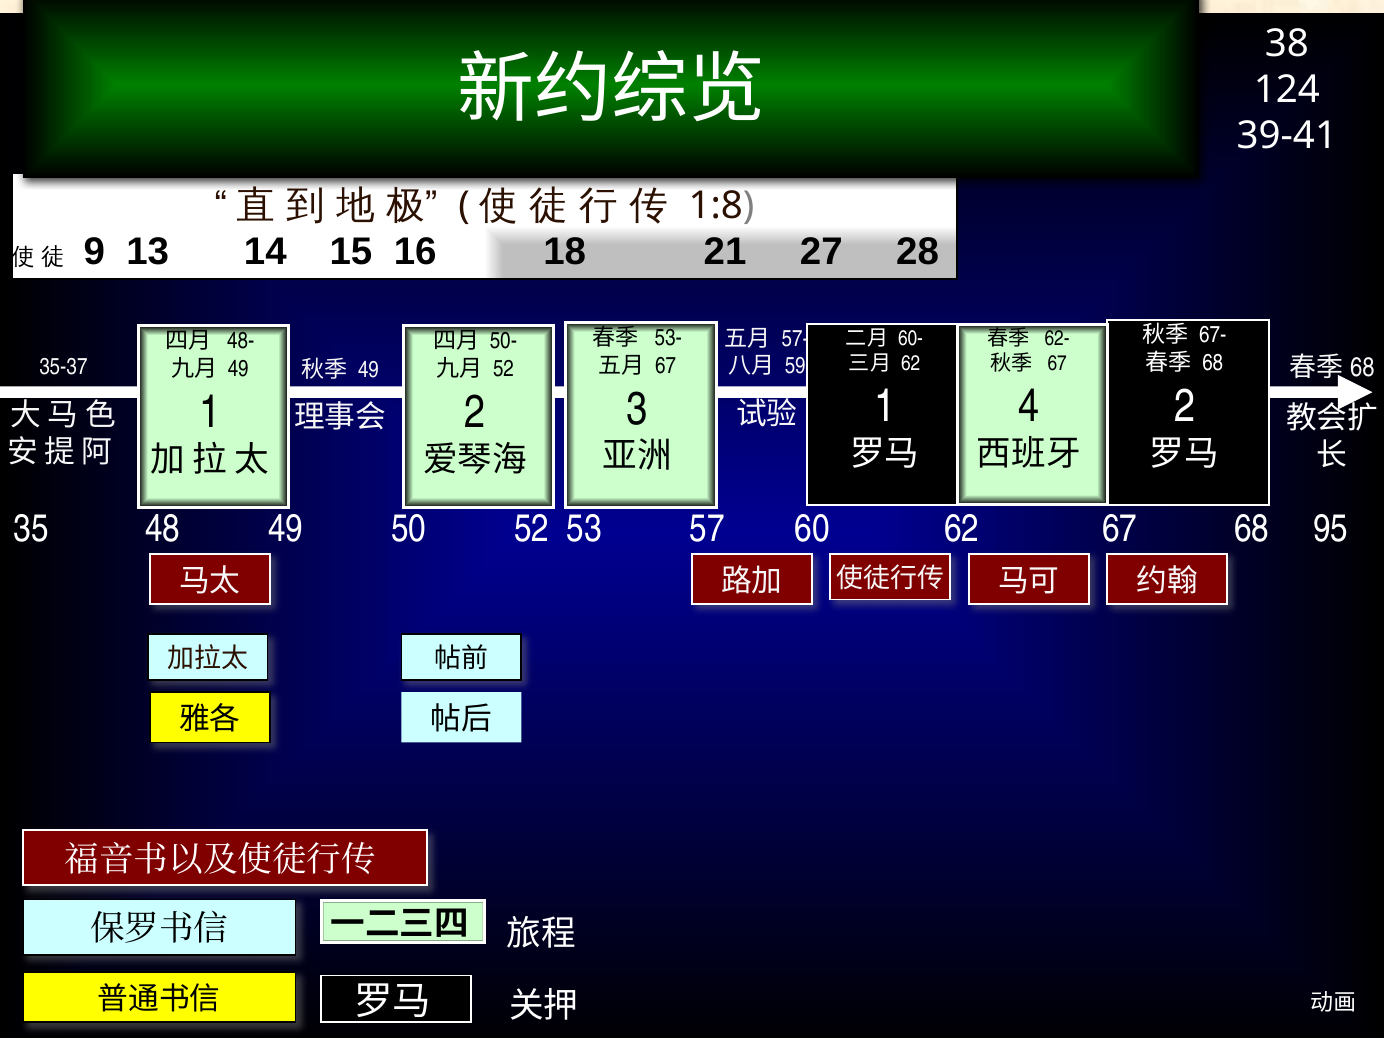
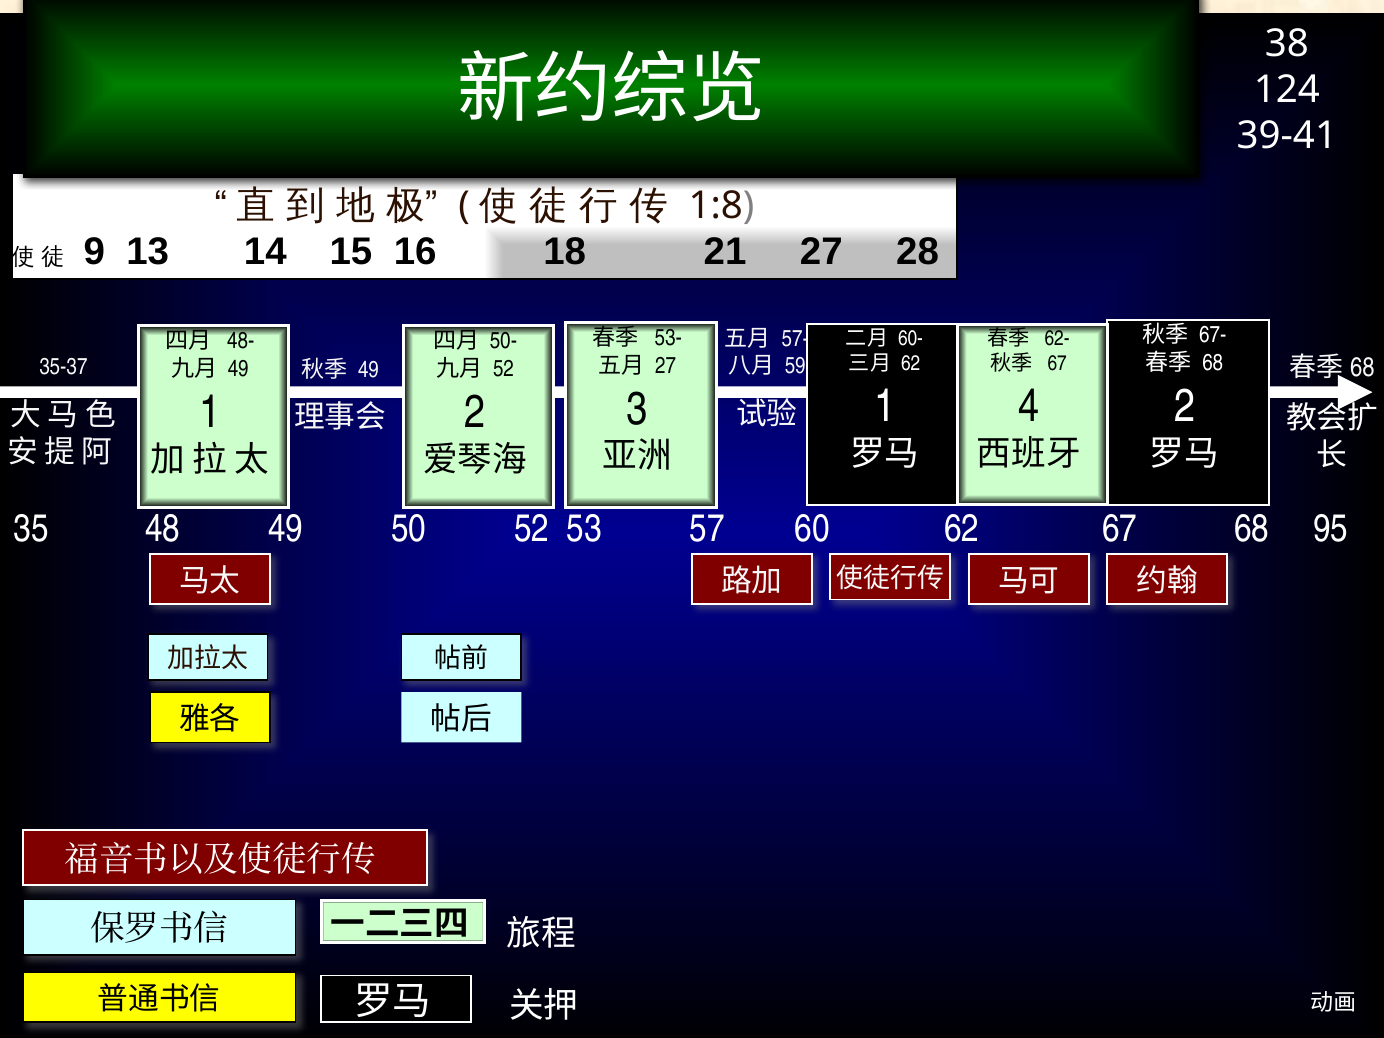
67 at (666, 366): 67 -> 27
